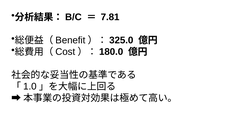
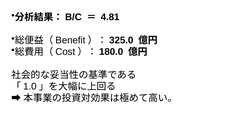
7.81: 7.81 -> 4.81
